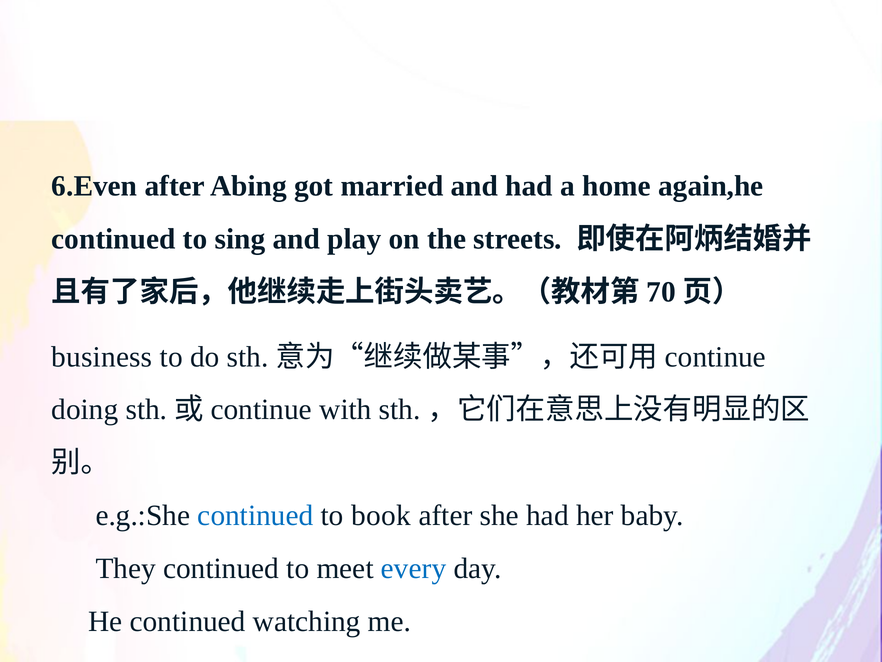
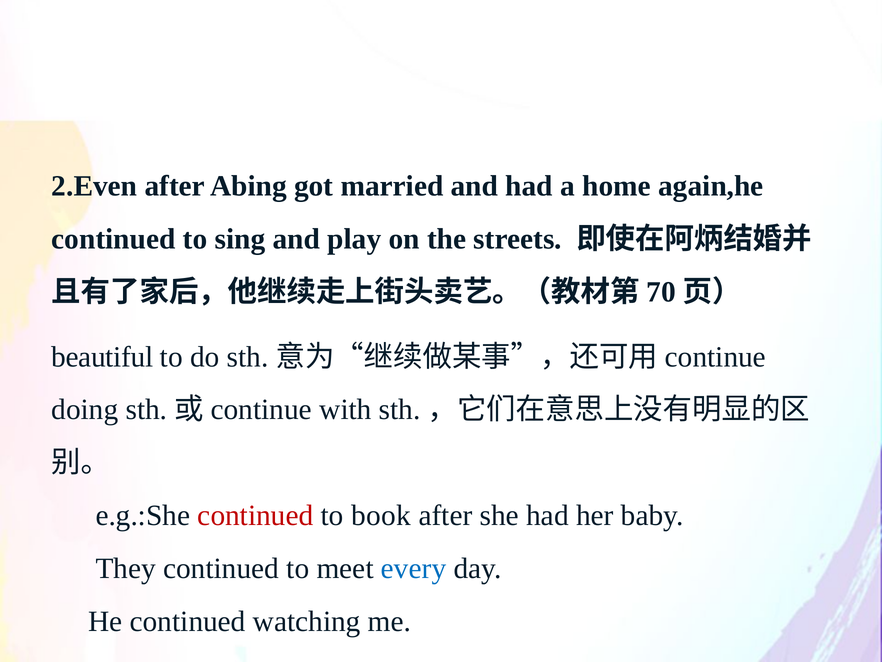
6.Even: 6.Even -> 2.Even
business: business -> beautiful
continued at (255, 515) colour: blue -> red
